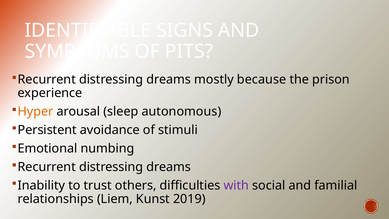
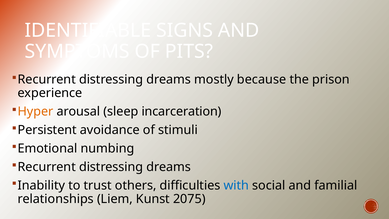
autonomous: autonomous -> incarceration
with colour: purple -> blue
2019: 2019 -> 2075
